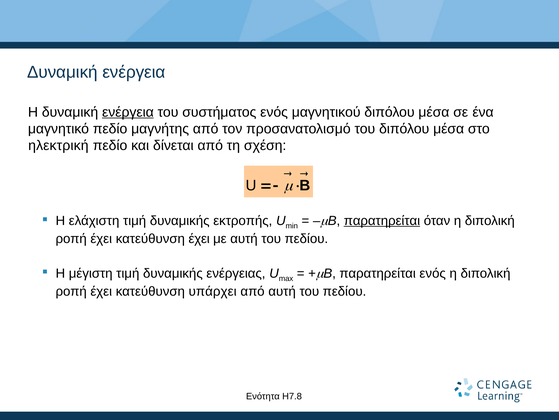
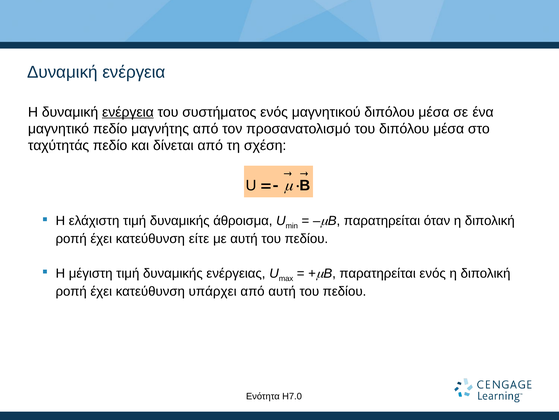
ηλεκτρική: ηλεκτρική -> ταχύτητάς
εκτροπής: εκτροπής -> άθροισμα
παρατηρείται at (382, 220) underline: present -> none
κατεύθυνση έχει: έχει -> είτε
Η7.8: Η7.8 -> Η7.0
